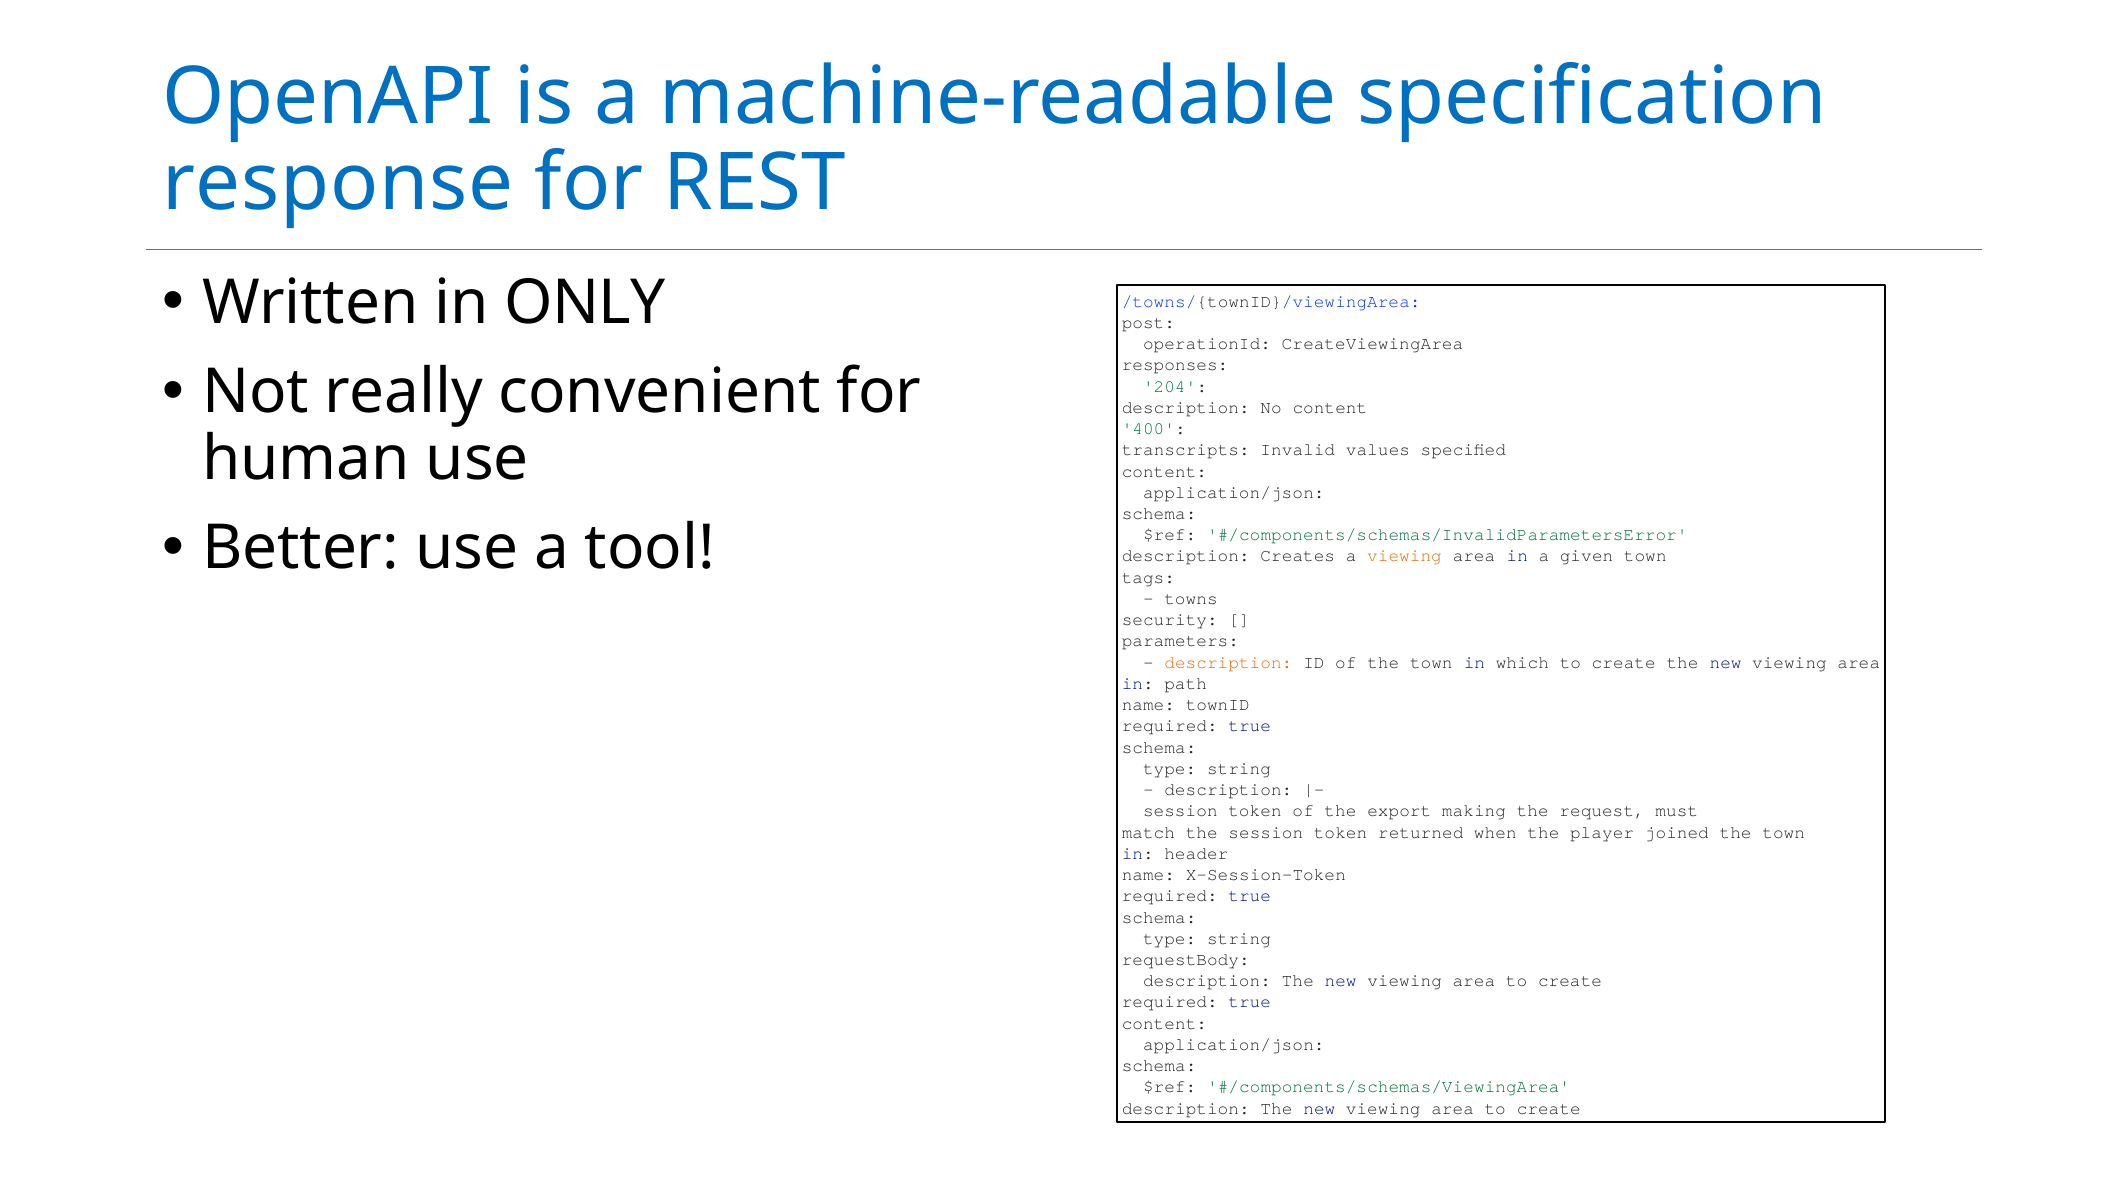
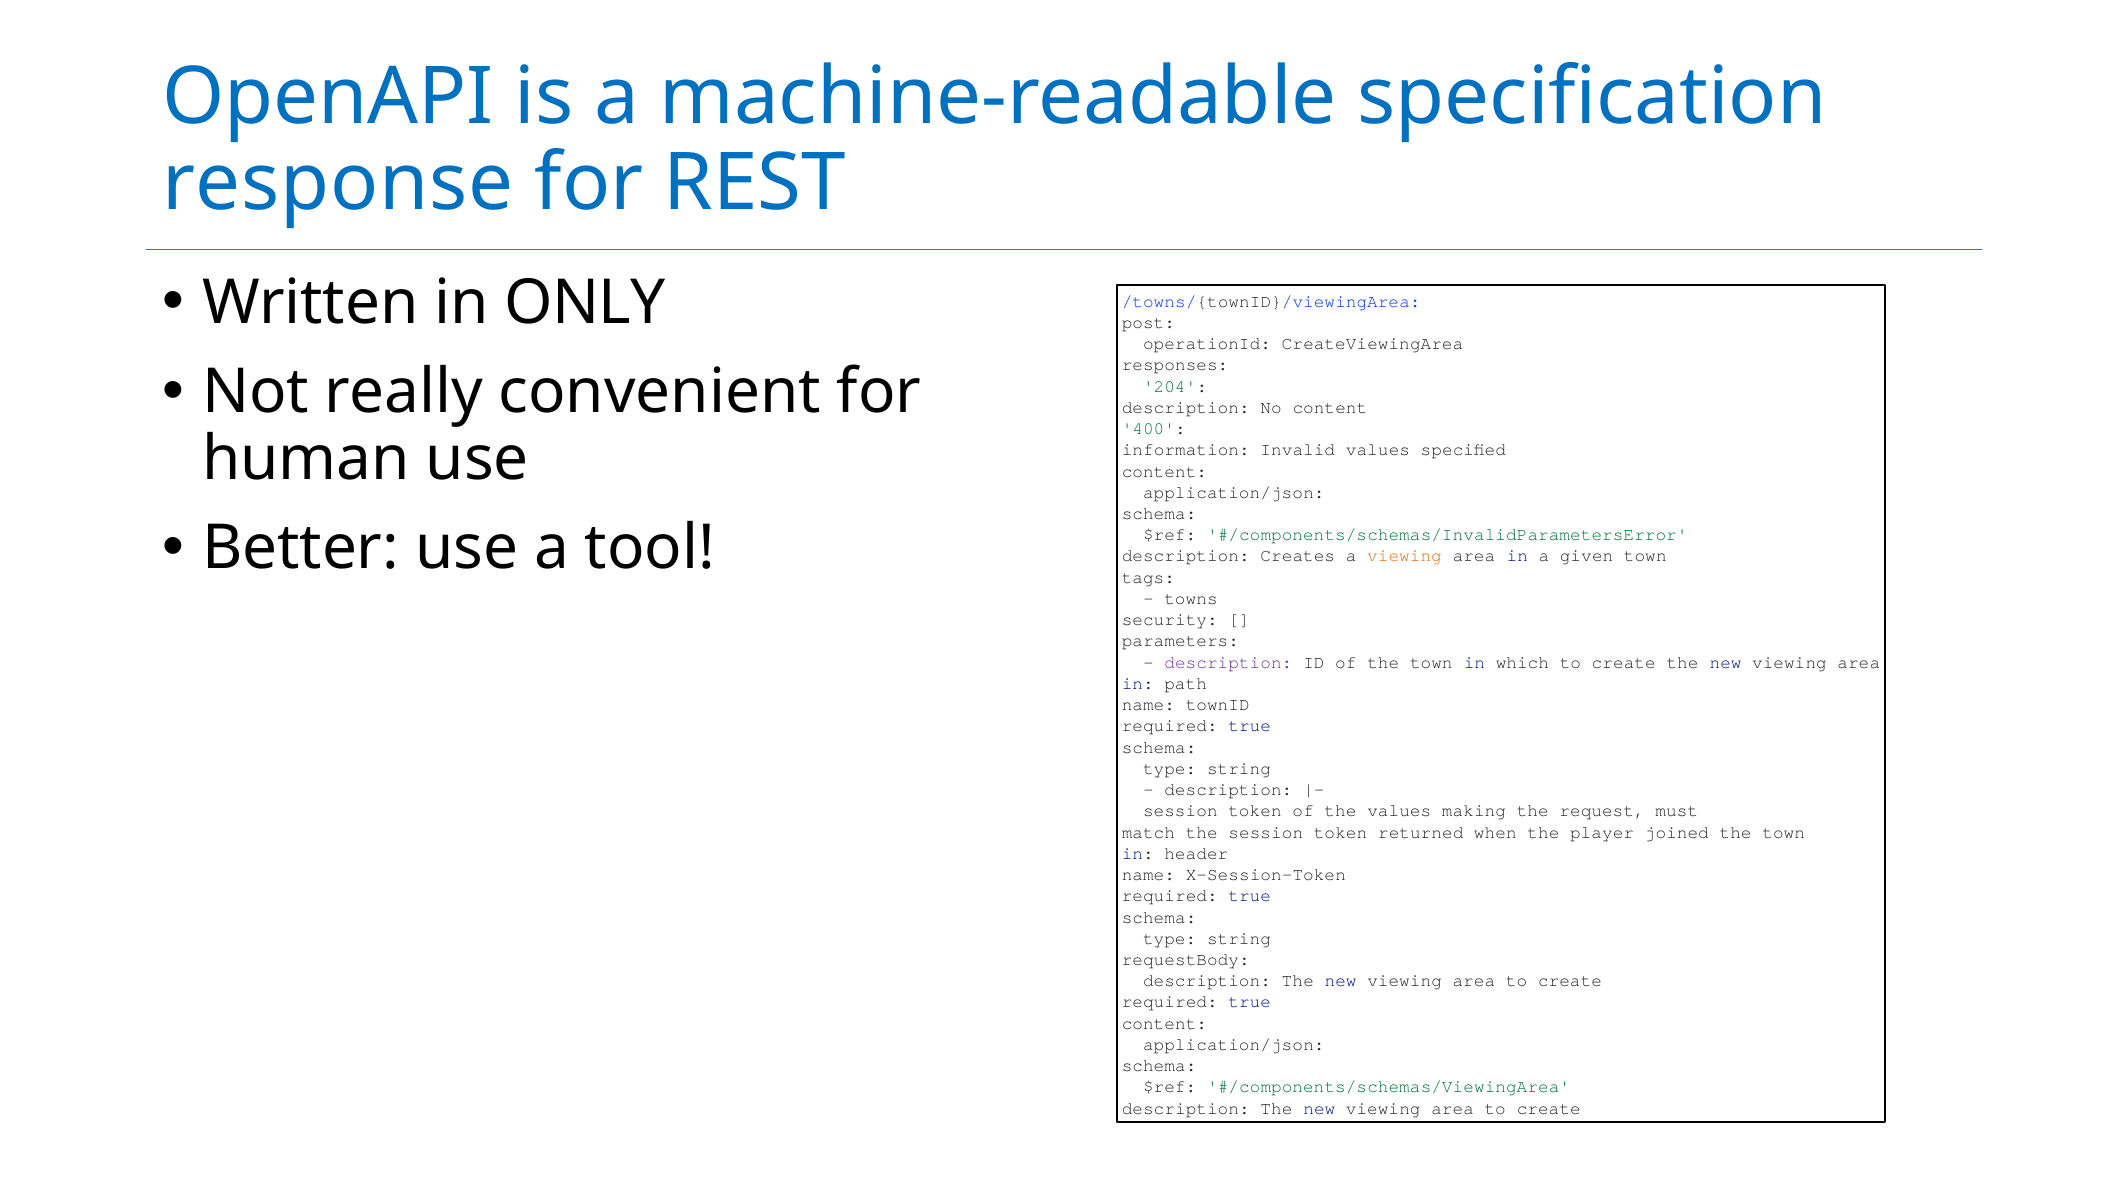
transcripts: transcripts -> information
description at (1228, 662) colour: orange -> purple
the export: export -> values
